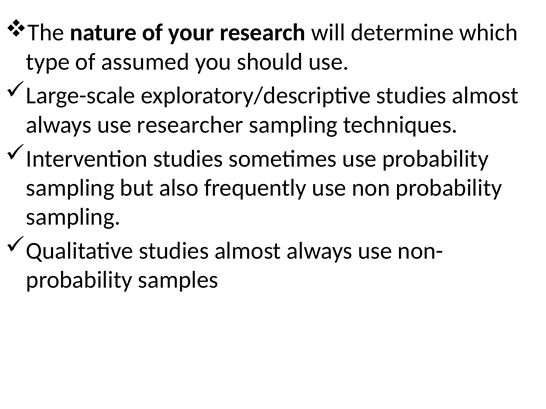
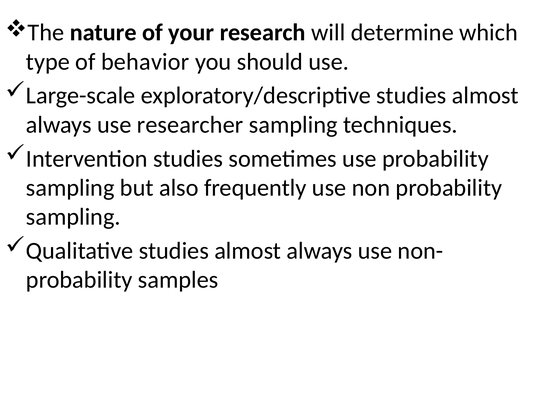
assumed: assumed -> behavior
